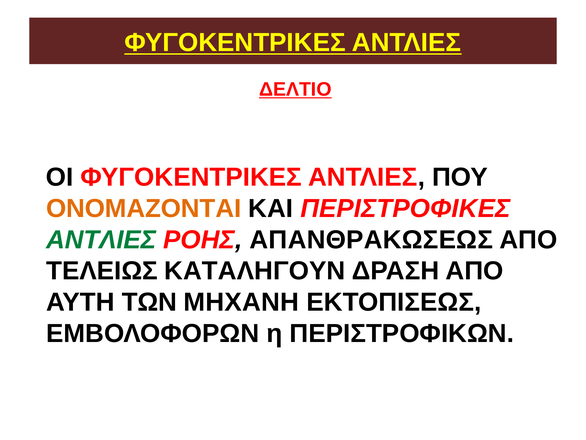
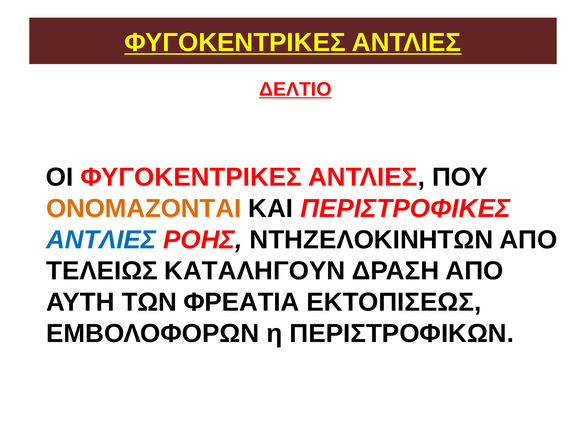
ΑΝΤΛΙΕΣ at (101, 239) colour: green -> blue
ΑΠΑΝΘΡΑΚΩΣΕΩΣ: ΑΠΑΝΘΡΑΚΩΣΕΩΣ -> ΝΤΗΖΕΛΟΚΙΝΗΤΩΝ
ΜΗΧΑΝΗ: ΜΗΧΑΝΗ -> ΦΡΕΑΤΙΑ
